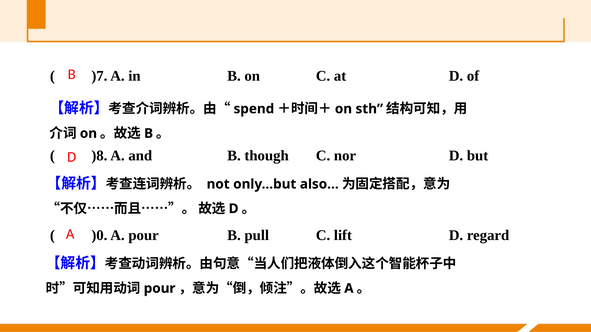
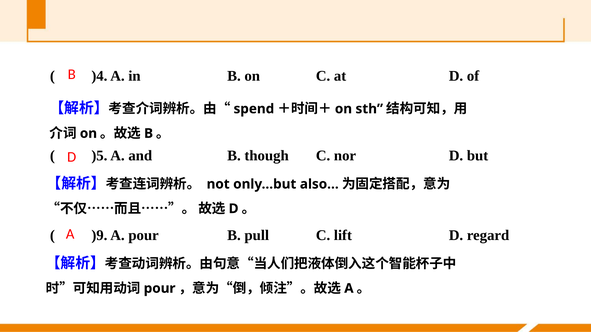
)7: )7 -> )4
)8: )8 -> )5
)0: )0 -> )9
